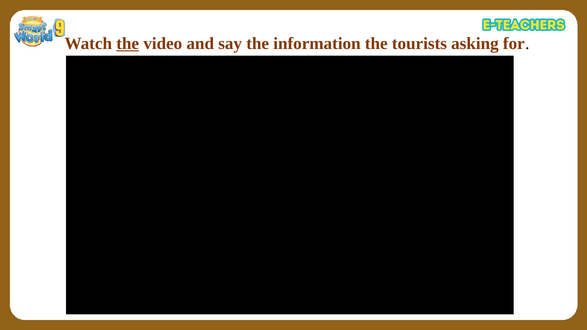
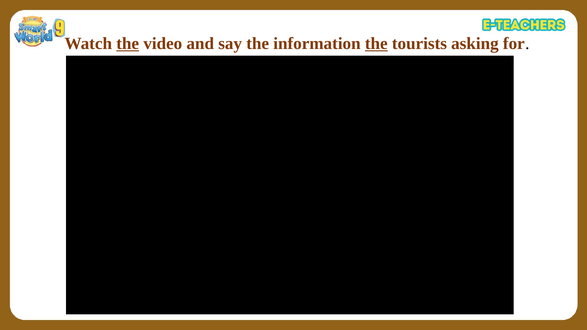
the at (376, 44) underline: none -> present
